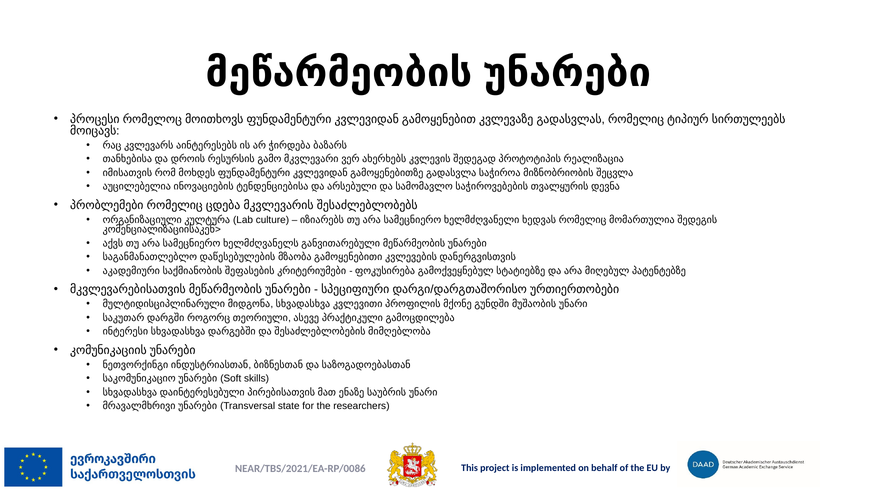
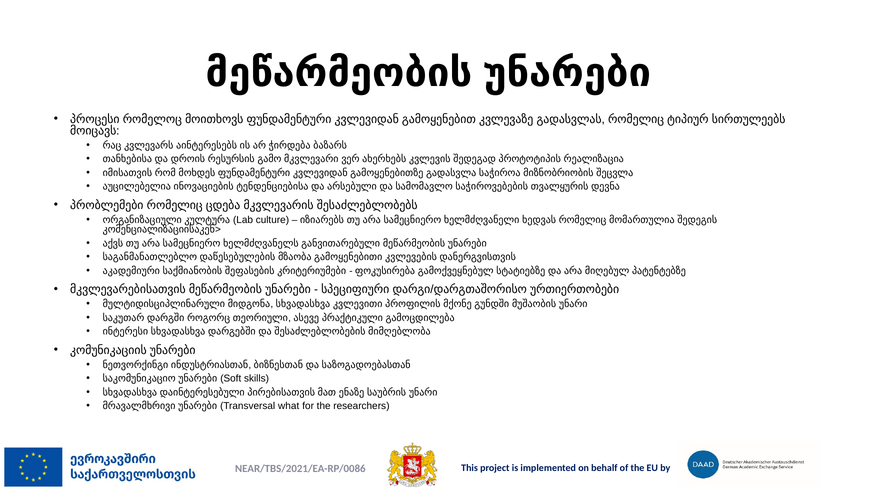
state: state -> what
